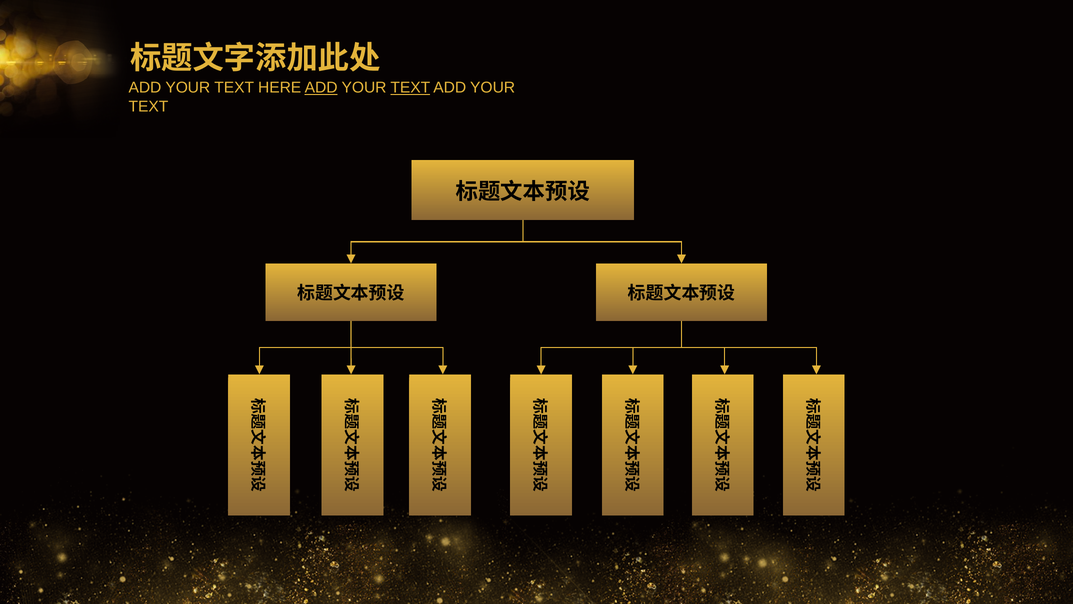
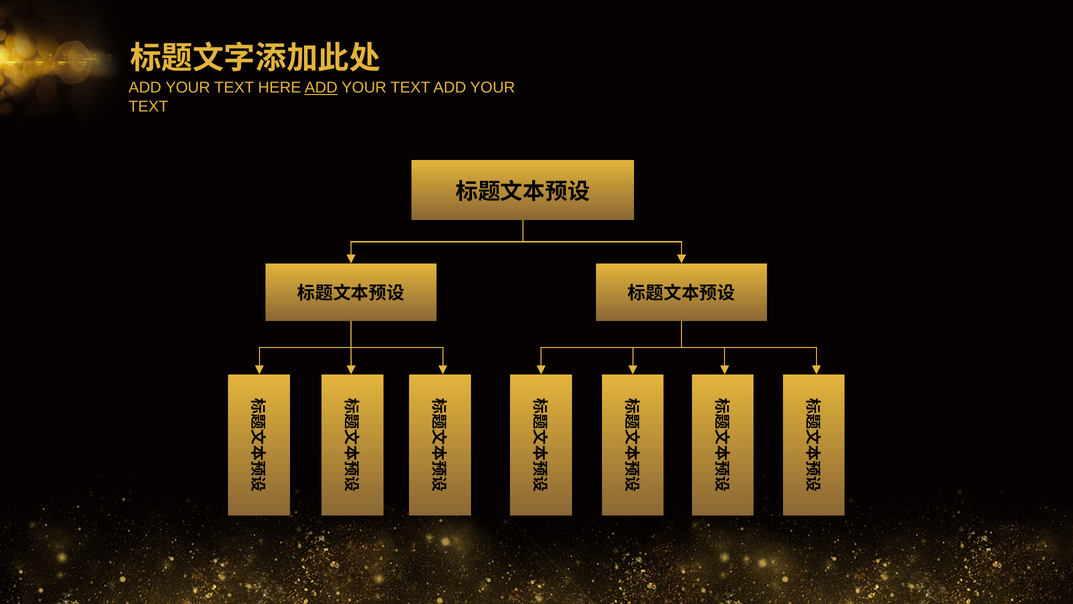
TEXT at (410, 88) underline: present -> none
